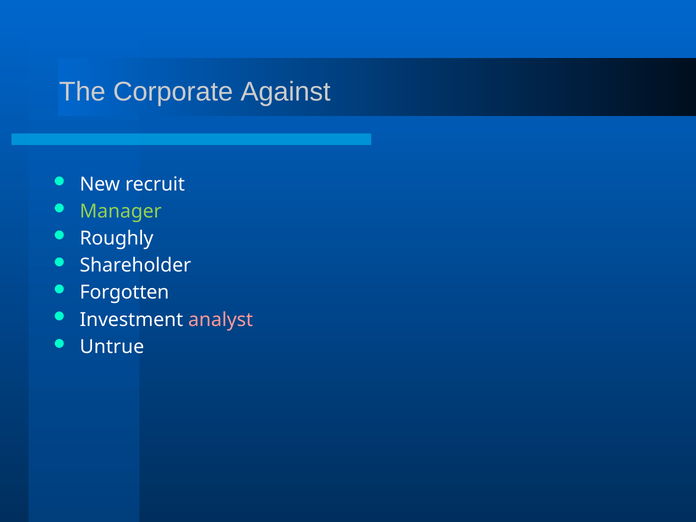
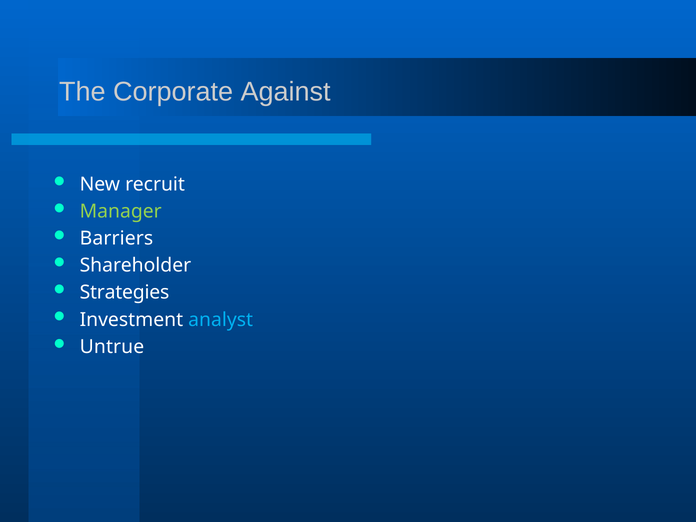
Roughly: Roughly -> Barriers
Forgotten: Forgotten -> Strategies
analyst colour: pink -> light blue
